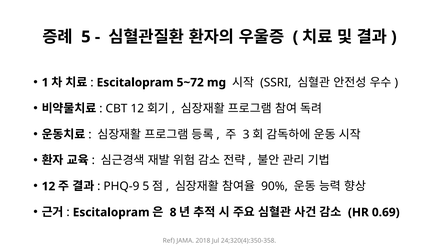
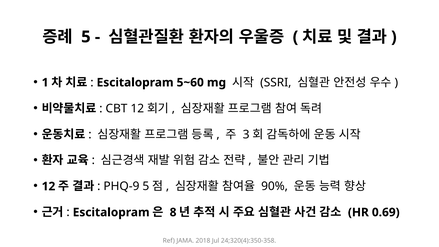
5~72: 5~72 -> 5~60
